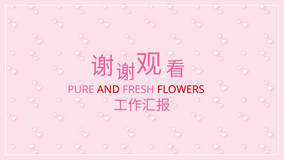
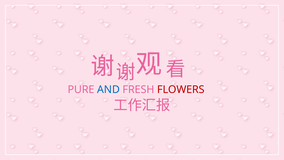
AND colour: red -> blue
